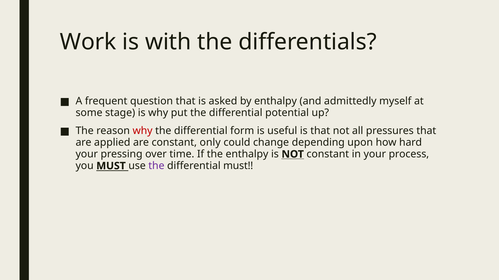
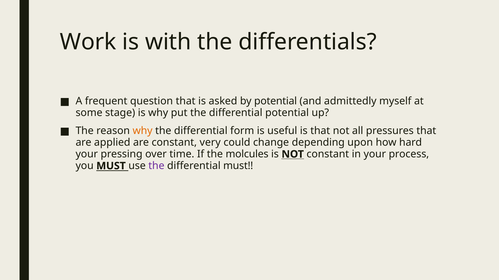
by enthalpy: enthalpy -> potential
why at (143, 131) colour: red -> orange
only: only -> very
the enthalpy: enthalpy -> molcules
